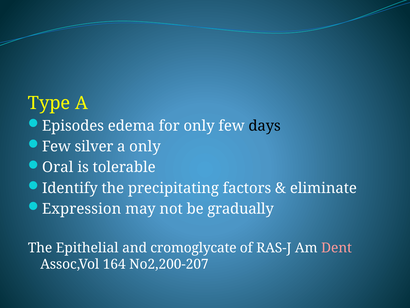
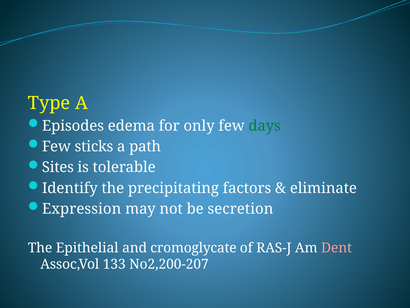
days colour: black -> green
silver: silver -> sticks
a only: only -> path
Oral: Oral -> Sites
gradually: gradually -> secretion
164: 164 -> 133
